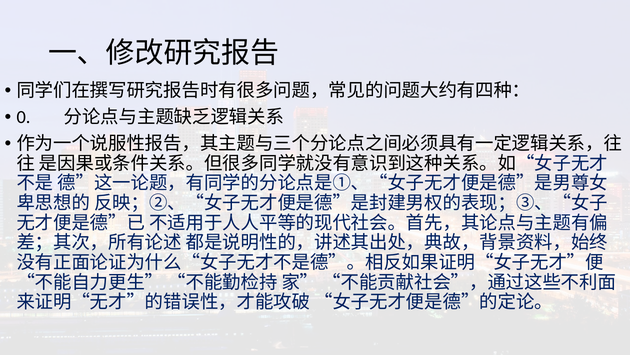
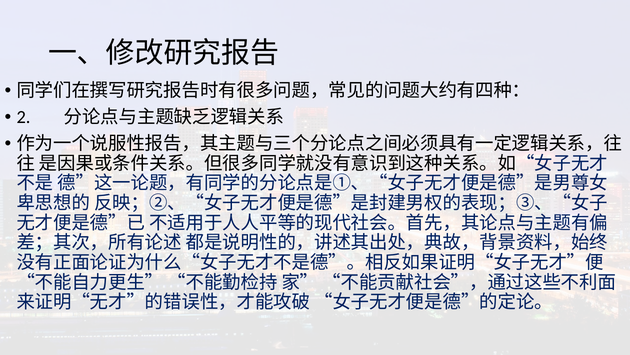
0: 0 -> 2
